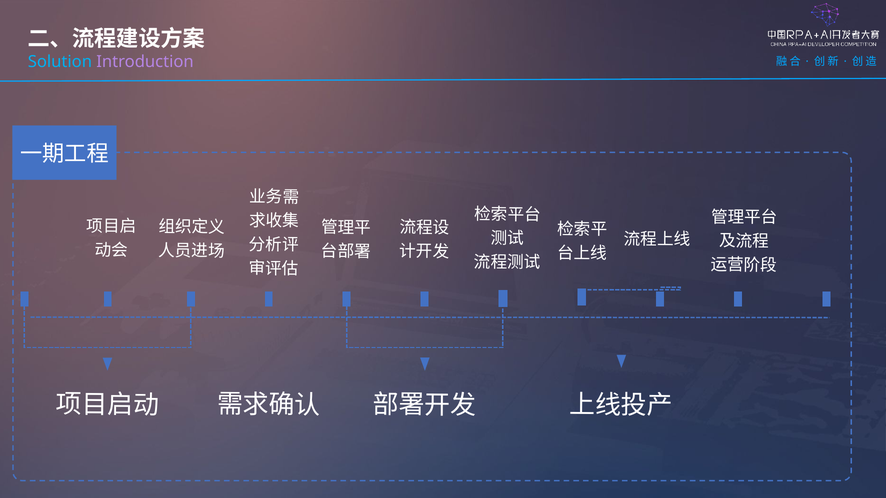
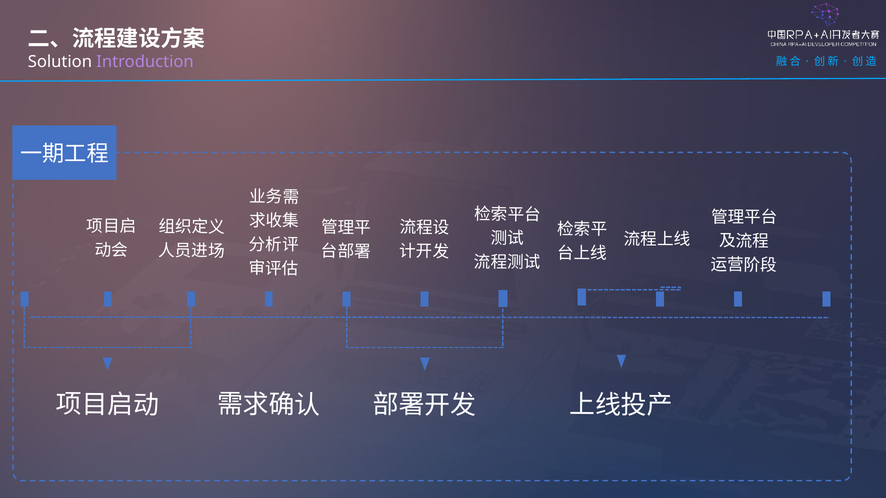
Solution colour: light blue -> white
